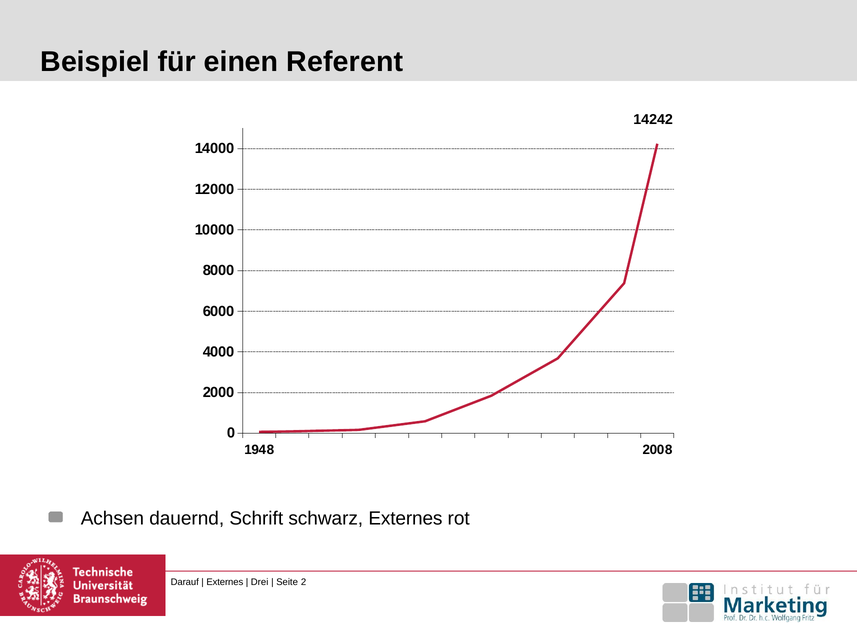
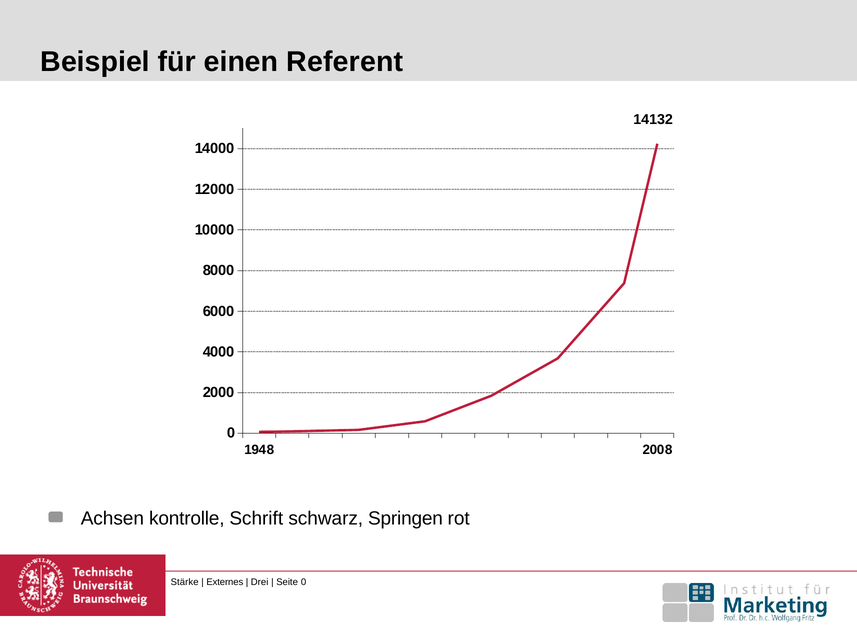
14242: 14242 -> 14132
dauernd: dauernd -> kontrolle
schwarz Externes: Externes -> Springen
Darauf: Darauf -> Stärke
Seite 2: 2 -> 0
